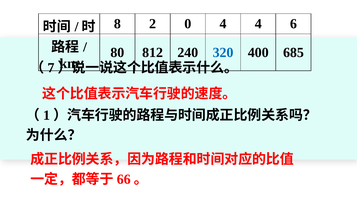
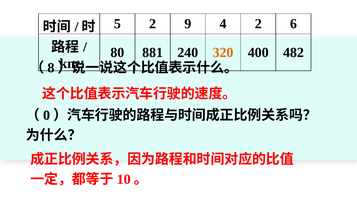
8: 8 -> 5
0: 0 -> 9
4 4: 4 -> 2
812: 812 -> 881
320 colour: blue -> orange
685: 685 -> 482
7: 7 -> 8
1: 1 -> 0
66: 66 -> 10
